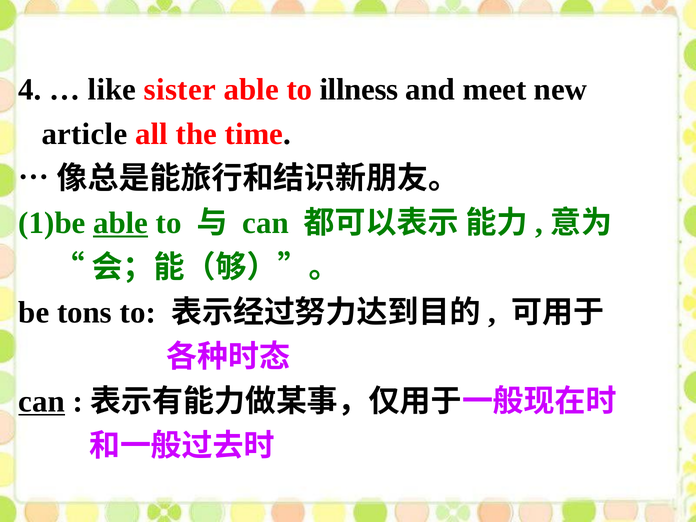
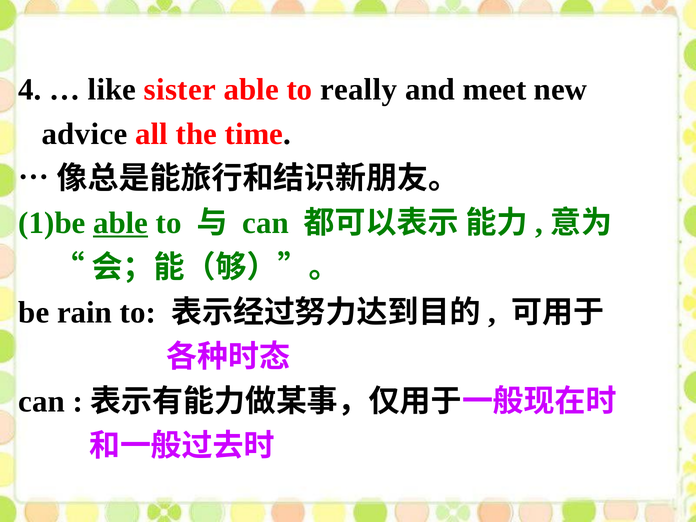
illness: illness -> really
article: article -> advice
tons: tons -> rain
can at (42, 401) underline: present -> none
